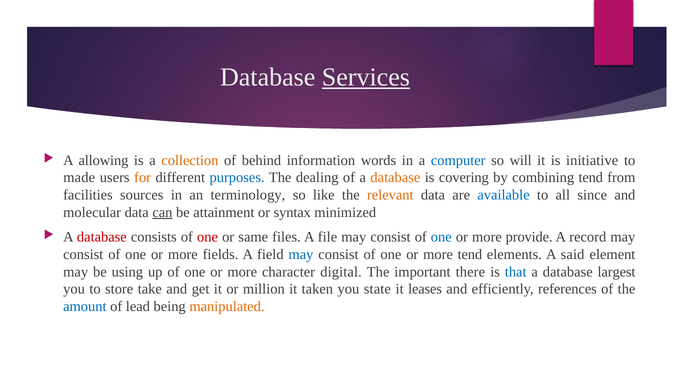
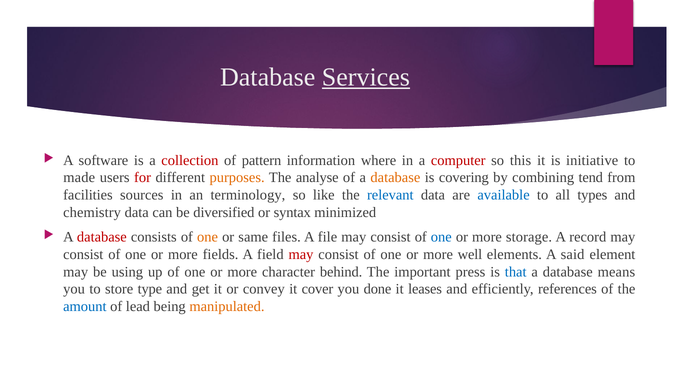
allowing: allowing -> software
collection colour: orange -> red
behind: behind -> pattern
words: words -> where
computer colour: blue -> red
will: will -> this
for colour: orange -> red
purposes colour: blue -> orange
dealing: dealing -> analyse
relevant colour: orange -> blue
since: since -> types
molecular: molecular -> chemistry
can underline: present -> none
attainment: attainment -> diversified
one at (208, 237) colour: red -> orange
provide: provide -> storage
may at (301, 255) colour: blue -> red
more tend: tend -> well
digital: digital -> behind
there: there -> press
largest: largest -> means
take: take -> type
million: million -> convey
taken: taken -> cover
state: state -> done
